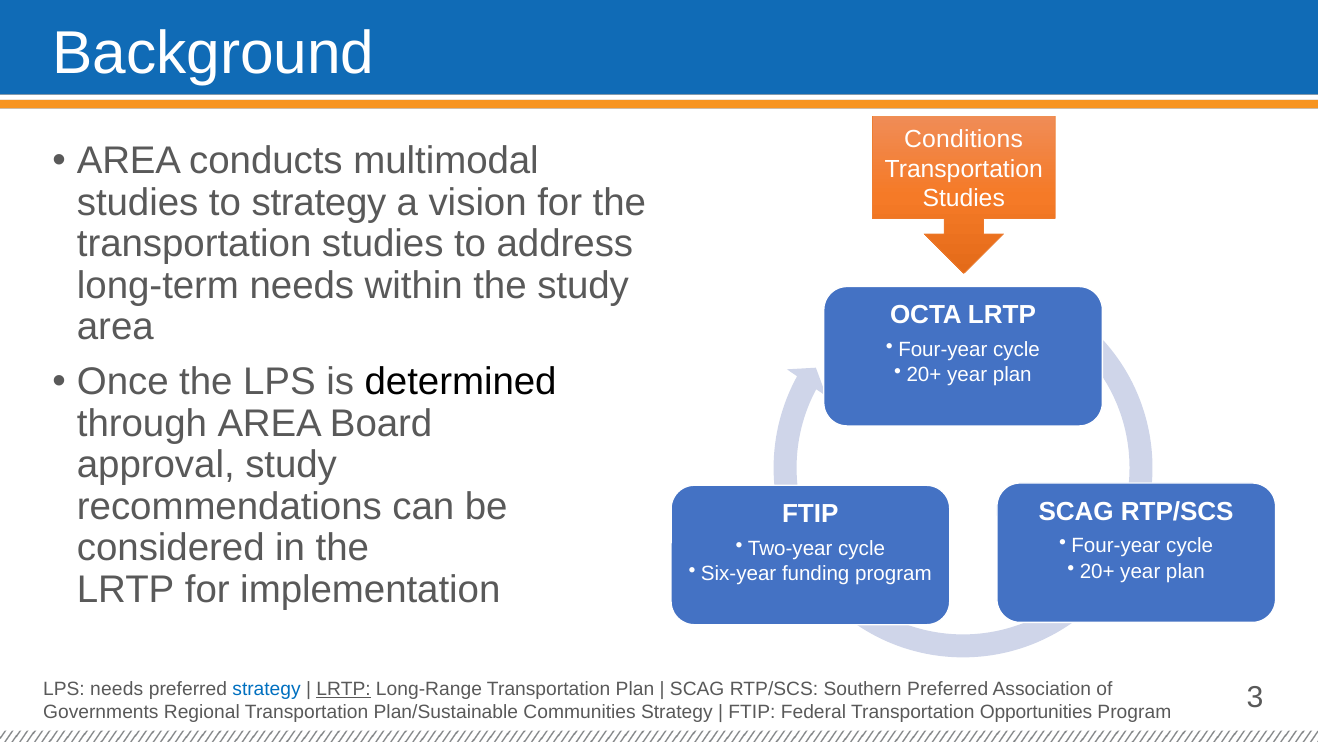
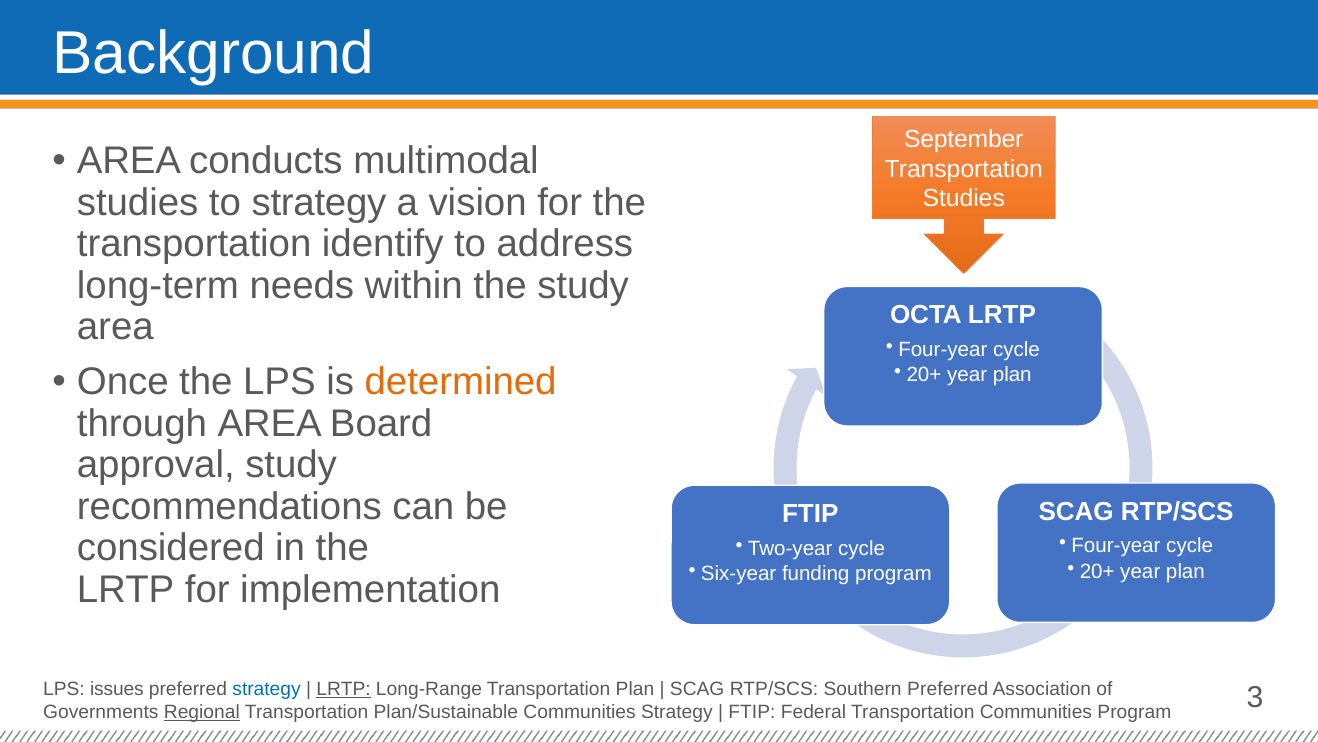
Conditions: Conditions -> September
studies at (383, 244): studies -> identify
determined colour: black -> orange
LPS needs: needs -> issues
Regional underline: none -> present
Transportation Opportunities: Opportunities -> Communities
